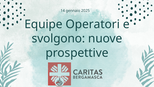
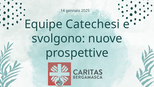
Operatori: Operatori -> Catechesi
